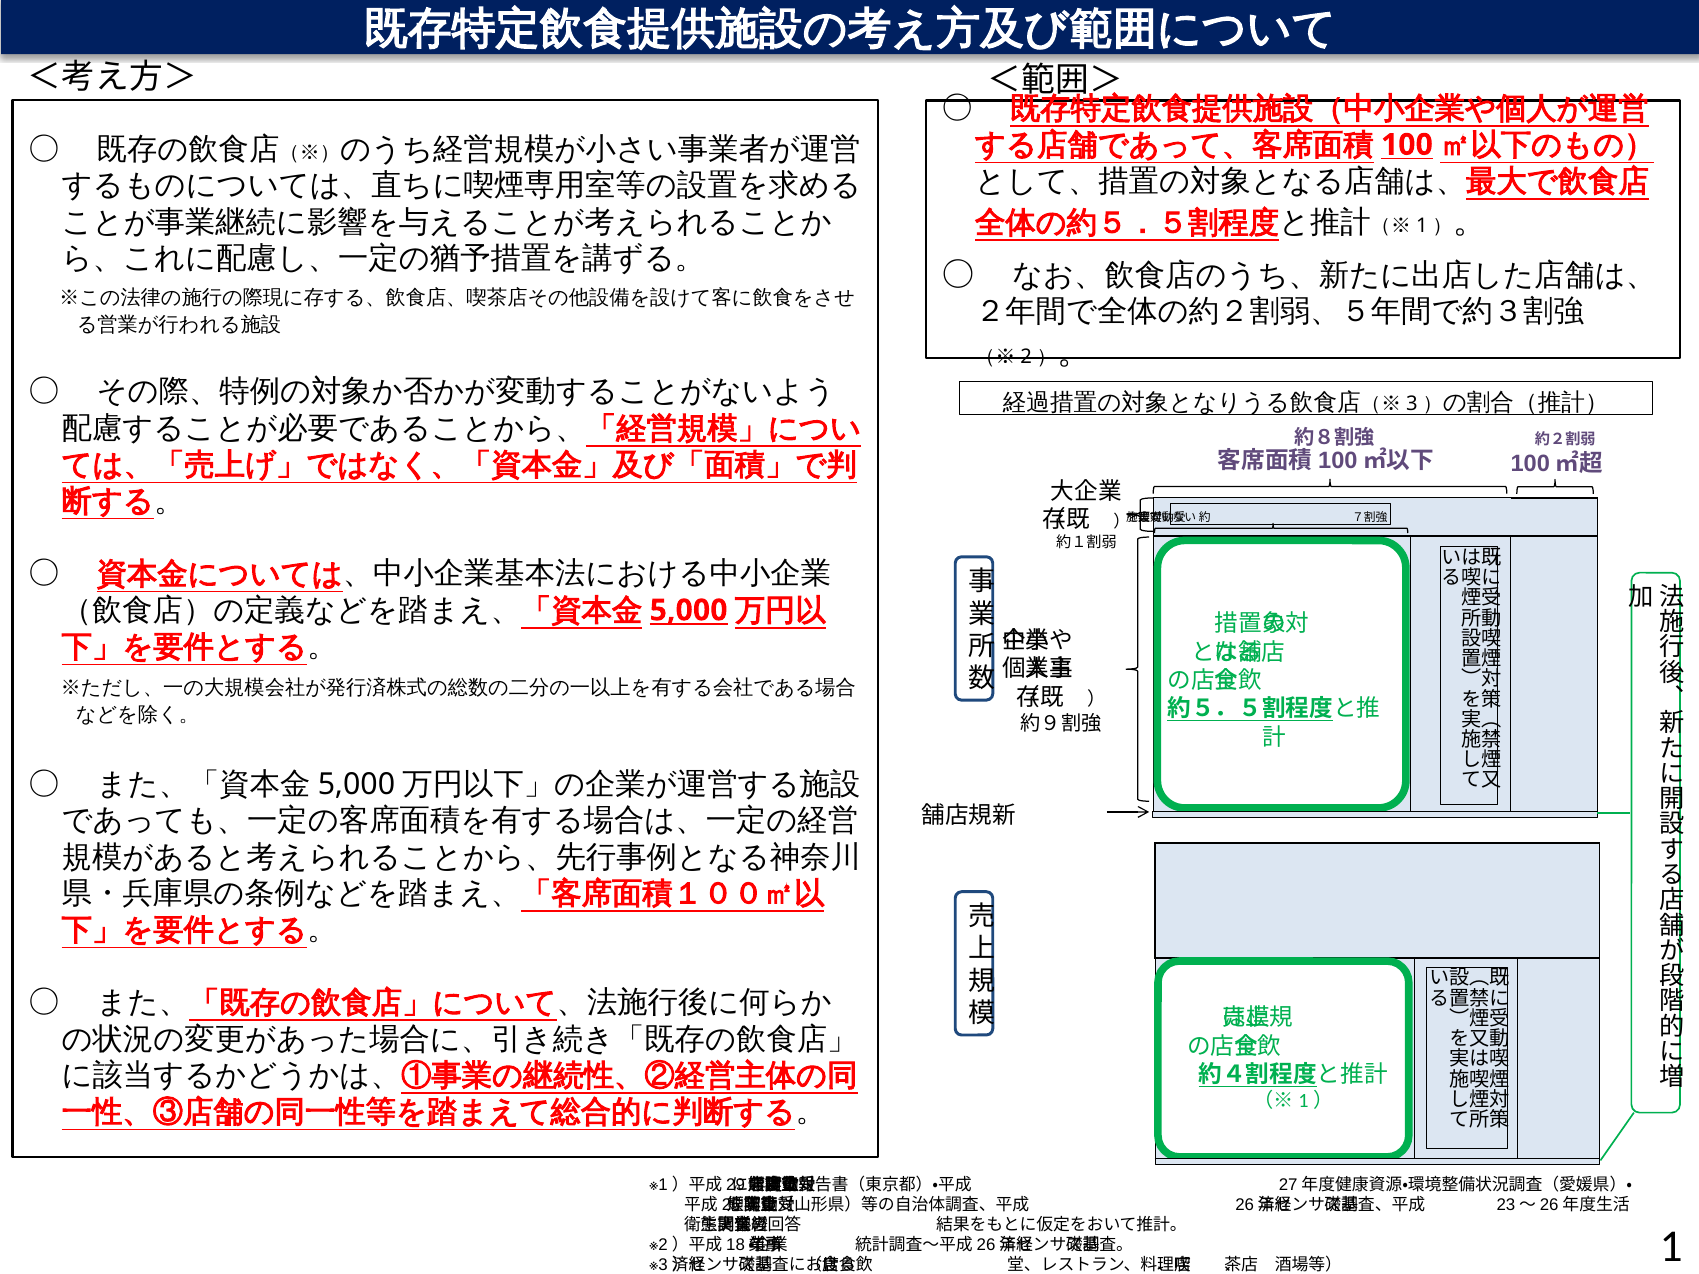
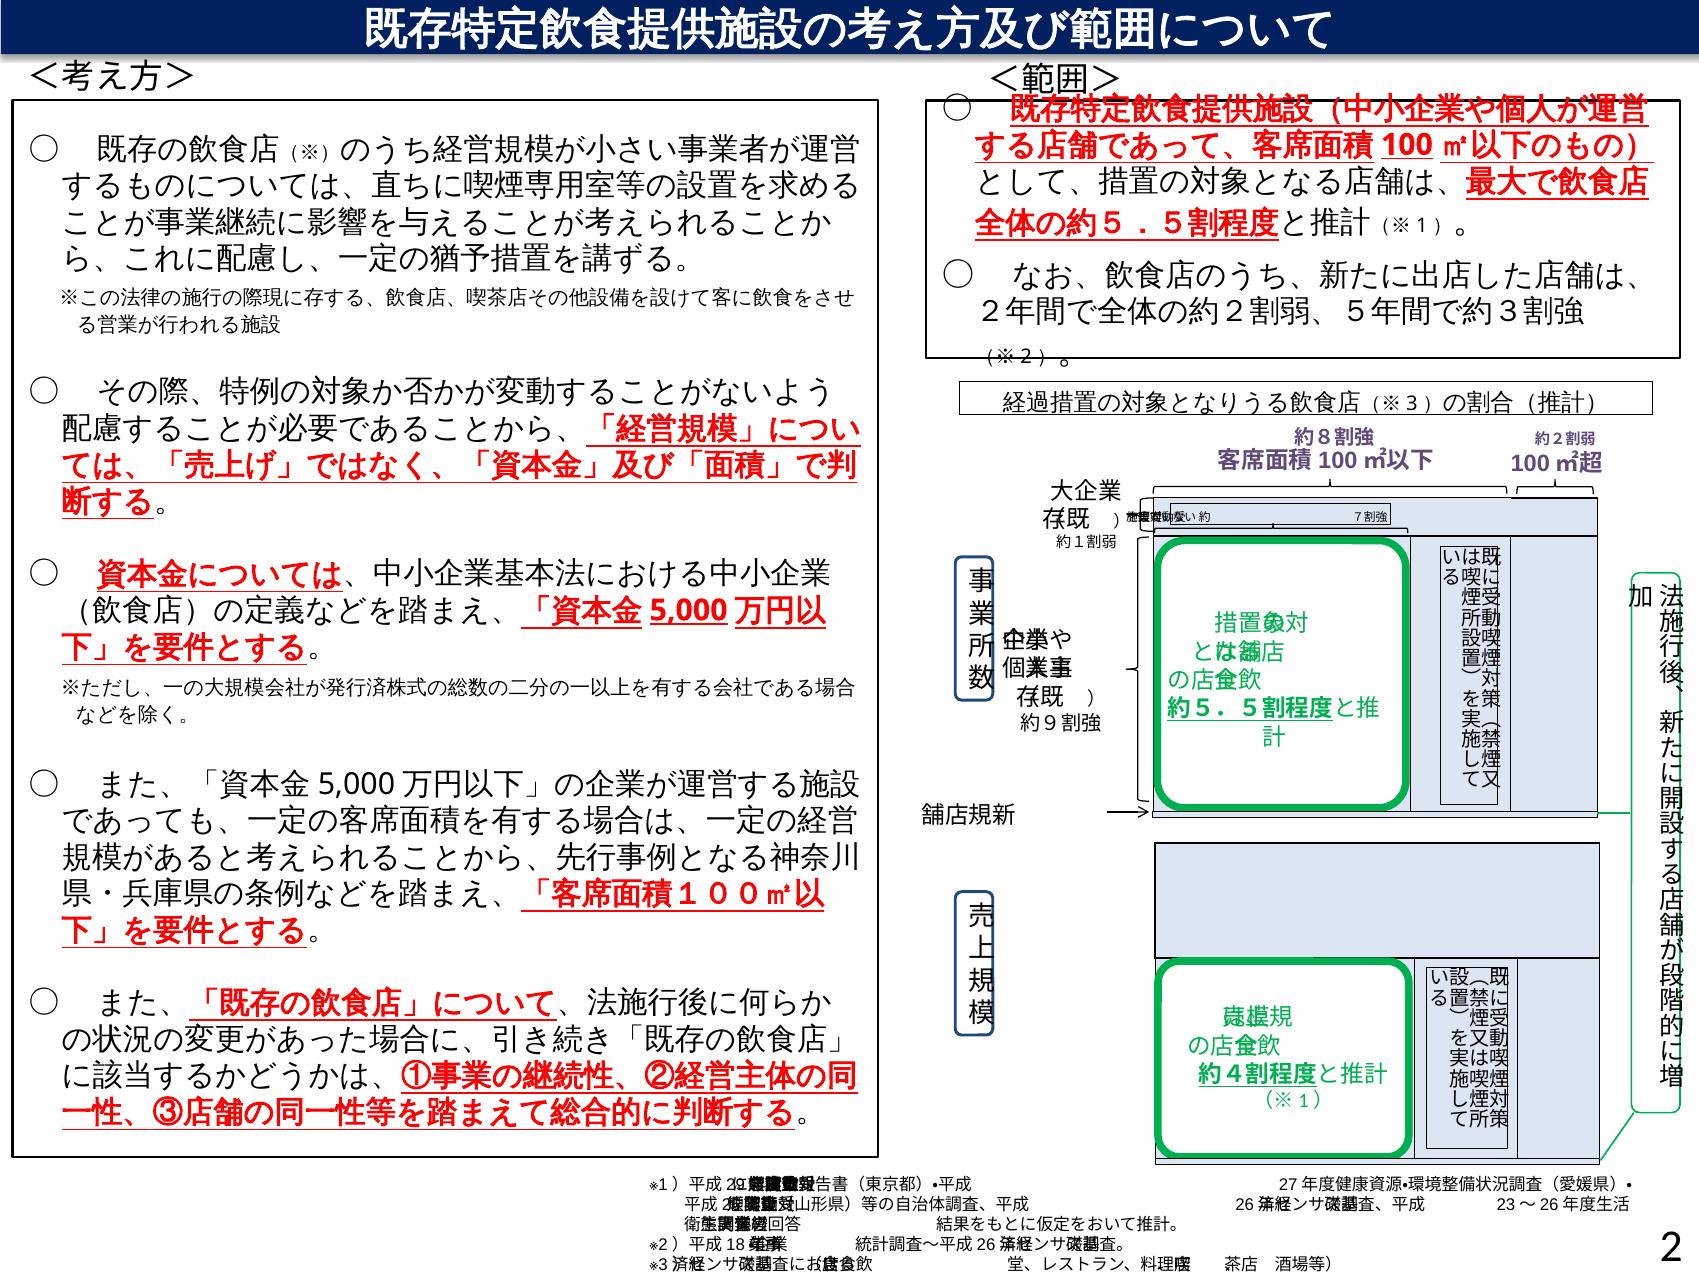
1: 1 -> 2
